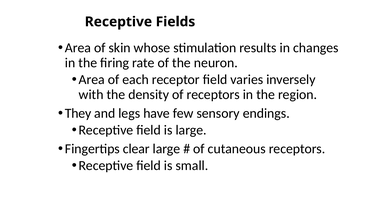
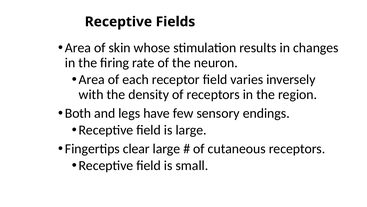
They: They -> Both
